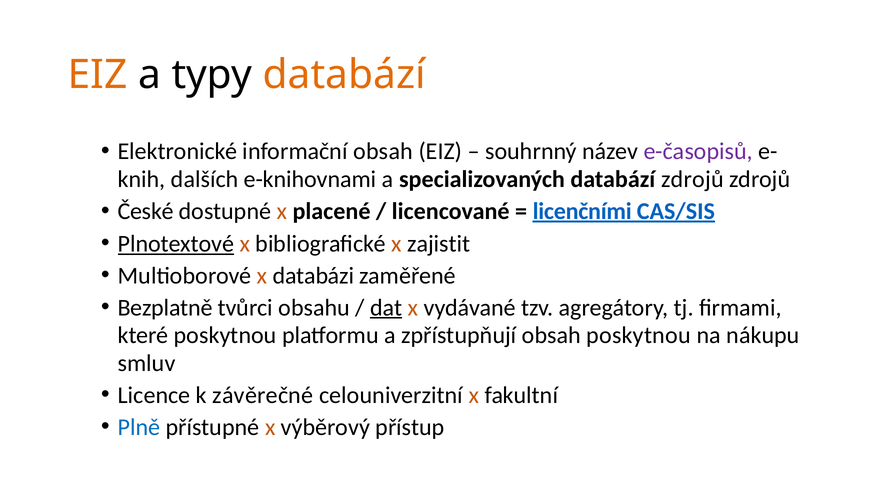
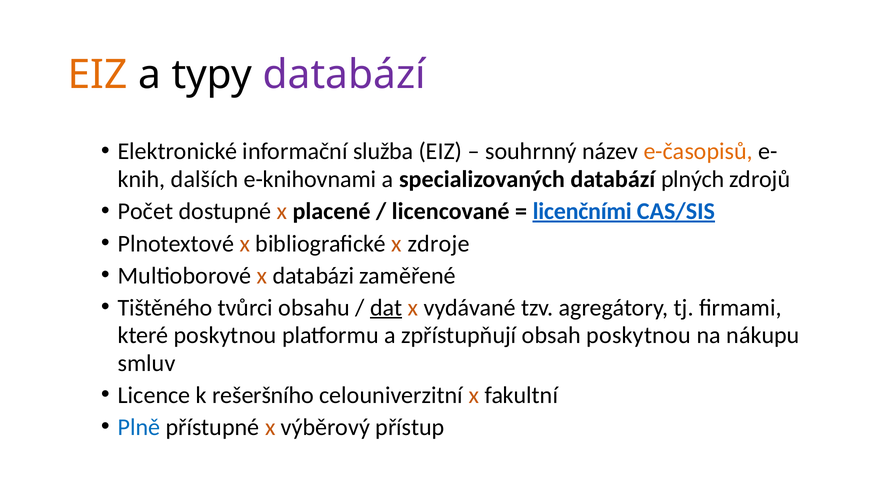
databází at (344, 75) colour: orange -> purple
informační obsah: obsah -> služba
e-časopisů colour: purple -> orange
databází zdrojů: zdrojů -> plných
České: České -> Počet
Plnotextové underline: present -> none
zajistit: zajistit -> zdroje
Bezplatně: Bezplatně -> Tištěného
závěrečné: závěrečné -> rešeršního
